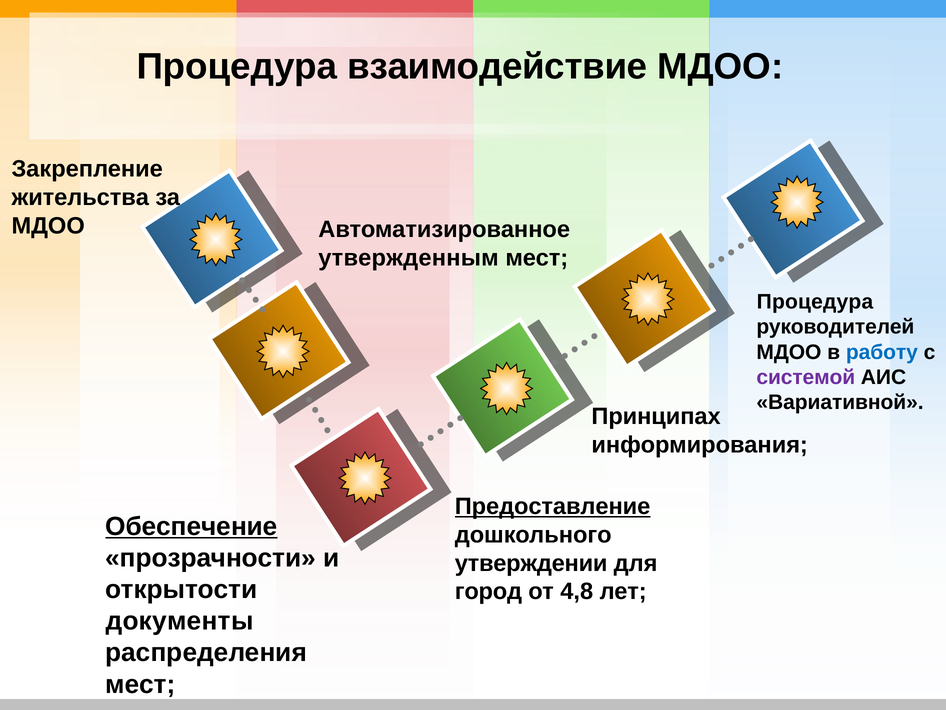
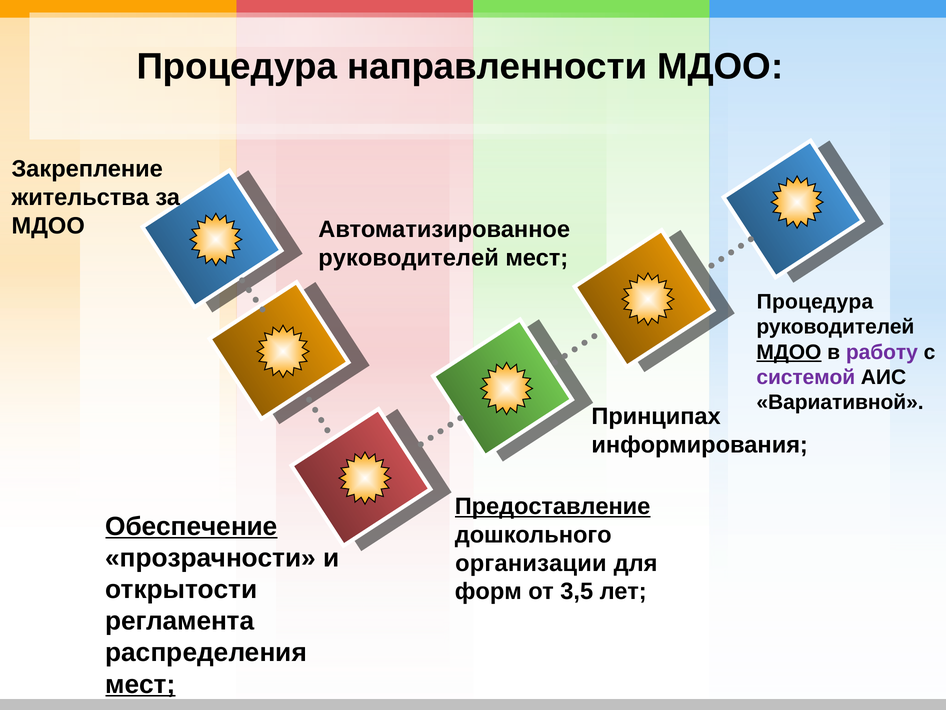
взаимодействие: взаимодействие -> направленности
утвержденным at (409, 258): утвержденным -> руководителей
МДОО at (789, 352) underline: none -> present
работу colour: blue -> purple
утверждении: утверждении -> организации
город: город -> форм
4,8: 4,8 -> 3,5
документы: документы -> регламента
мест at (140, 684) underline: none -> present
